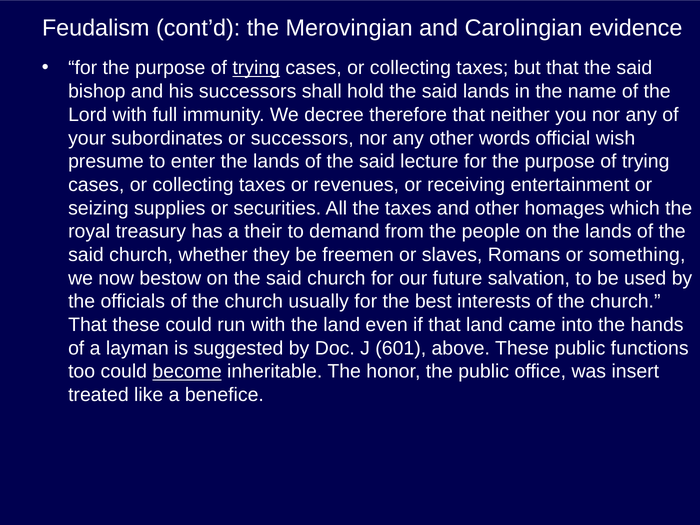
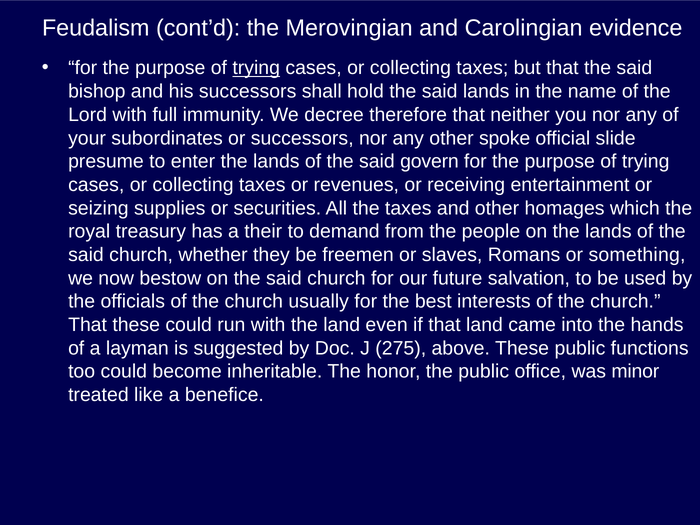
words: words -> spoke
wish: wish -> slide
lecture: lecture -> govern
601: 601 -> 275
become underline: present -> none
insert: insert -> minor
